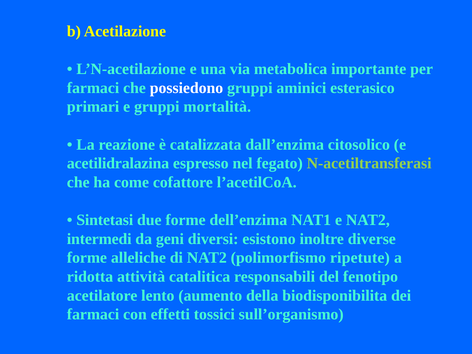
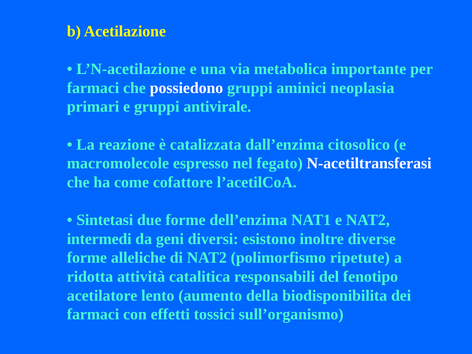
esterasico: esterasico -> neoplasia
mortalità: mortalità -> antivirale
acetilidralazina: acetilidralazina -> macromolecole
N-acetiltransferasi colour: light green -> white
